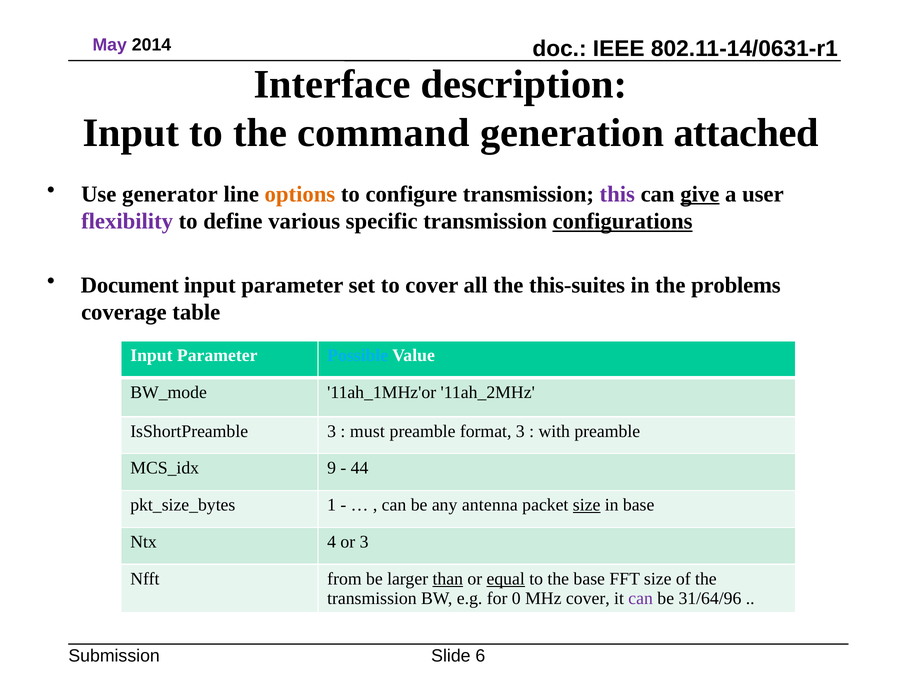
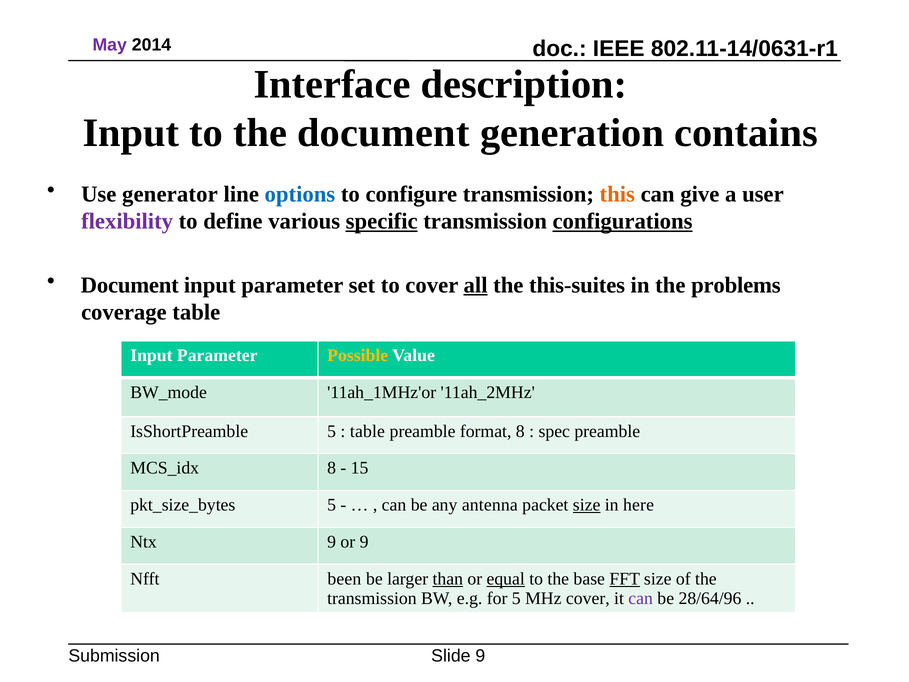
the command: command -> document
attached: attached -> contains
options colour: orange -> blue
this colour: purple -> orange
give underline: present -> none
specific underline: none -> present
all underline: none -> present
Possible colour: light blue -> yellow
IsShortPreamble 3: 3 -> 5
must at (367, 431): must -> table
format 3: 3 -> 8
with: with -> spec
9 at (332, 468): 9 -> 8
44: 44 -> 15
1 at (332, 505): 1 -> 5
in base: base -> here
Ntx 4: 4 -> 9
or 3: 3 -> 9
from: from -> been
FFT underline: none -> present
for 0: 0 -> 5
31/64/96: 31/64/96 -> 28/64/96
Slide 6: 6 -> 9
